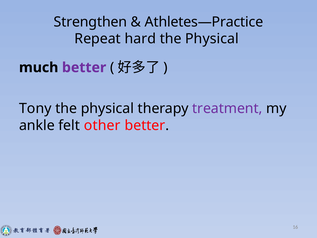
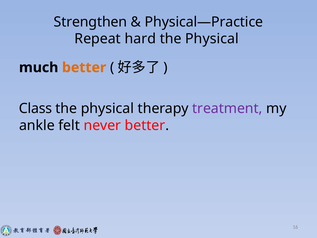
Athletes—Practice: Athletes—Practice -> Physical—Practice
better at (84, 67) colour: purple -> orange
Tony: Tony -> Class
other: other -> never
